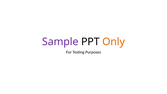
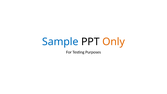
Sample colour: purple -> blue
